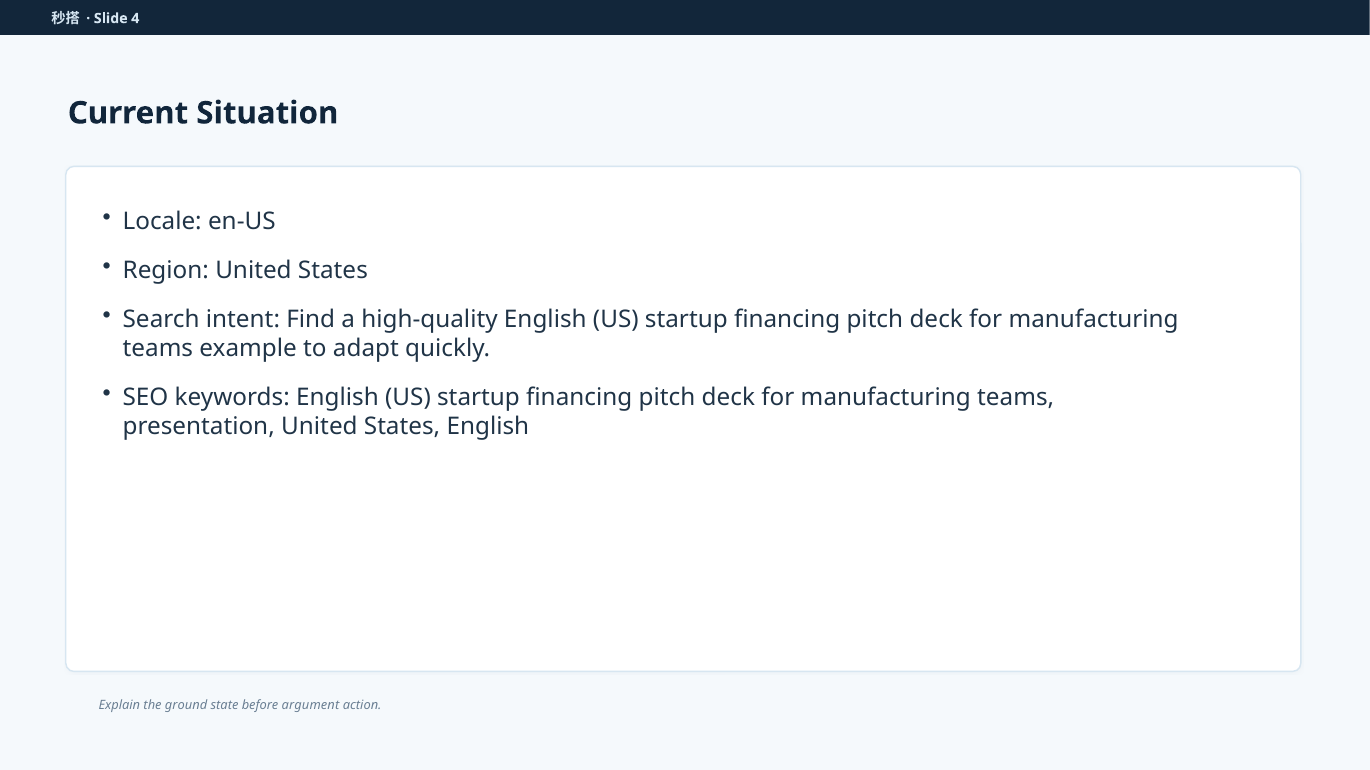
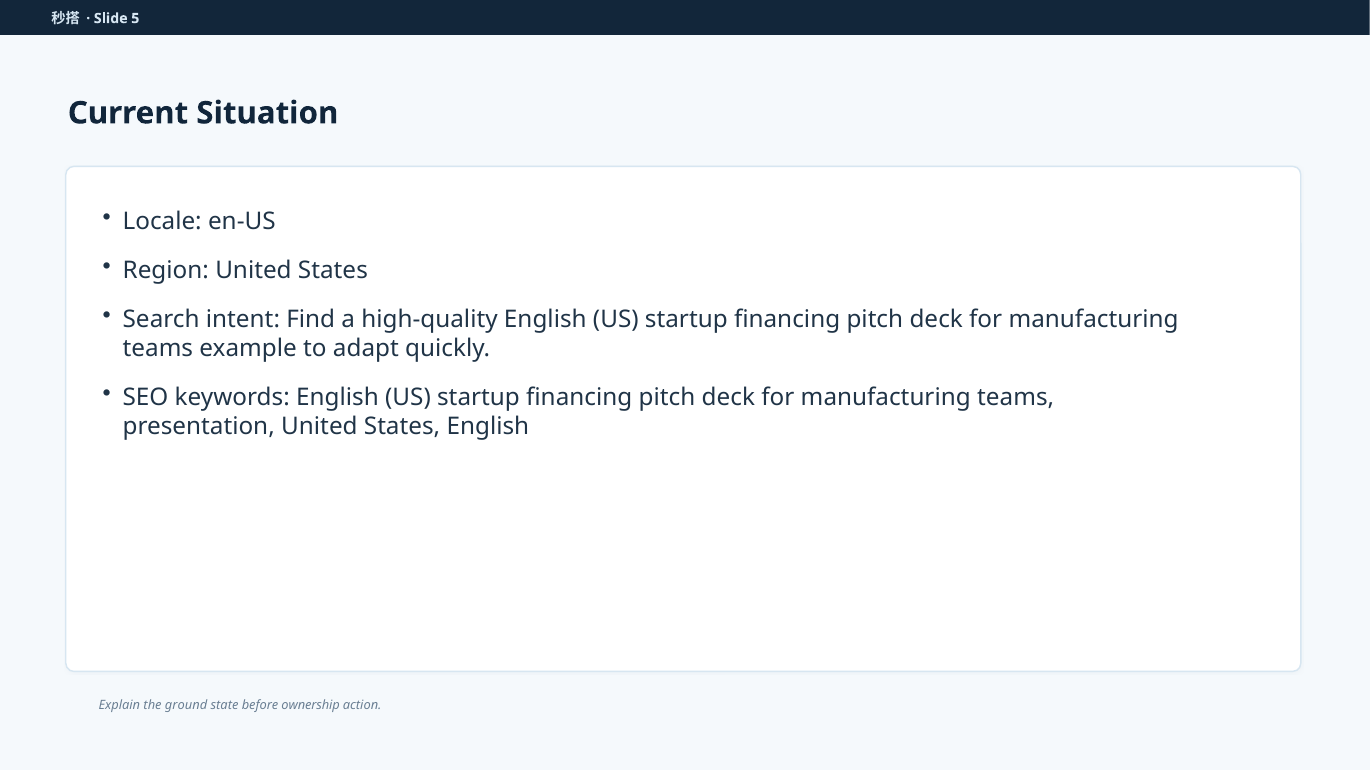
4: 4 -> 5
argument: argument -> ownership
